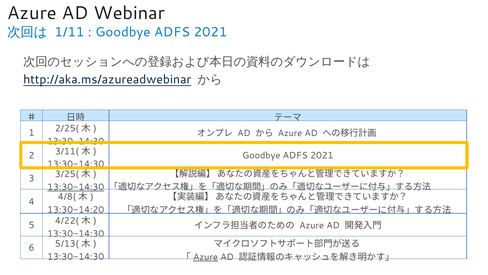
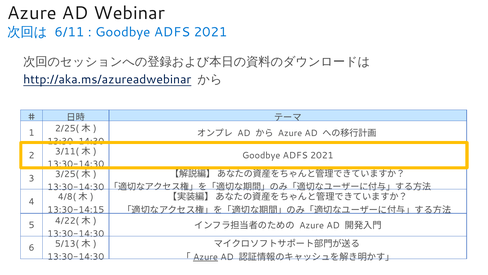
1/11: 1/11 -> 6/11
13:30-14:30 at (76, 187) underline: present -> none
13:30-14:20: 13:30-14:20 -> 13:30-14:15
